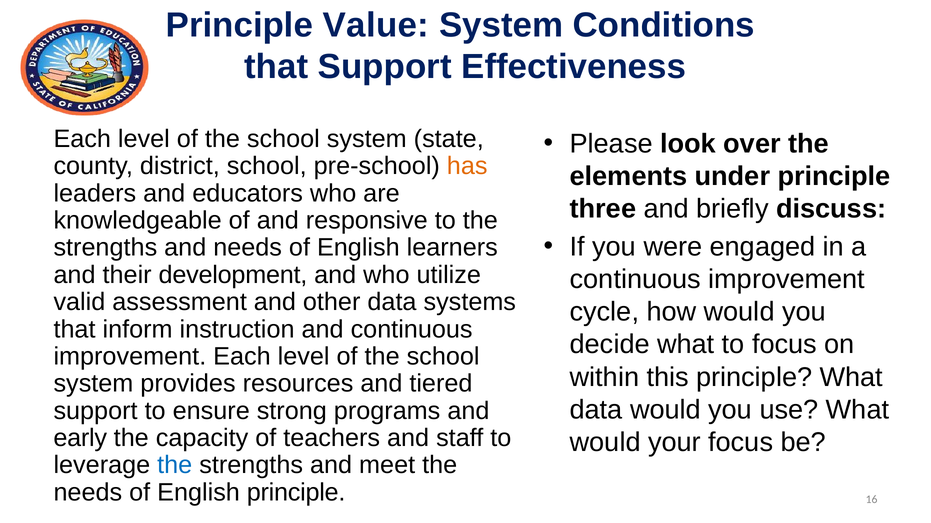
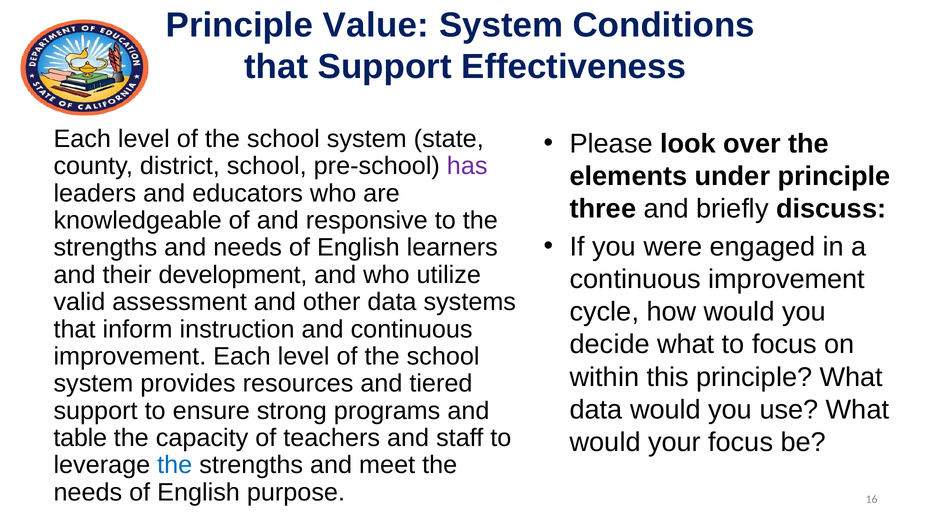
has colour: orange -> purple
early: early -> table
English principle: principle -> purpose
